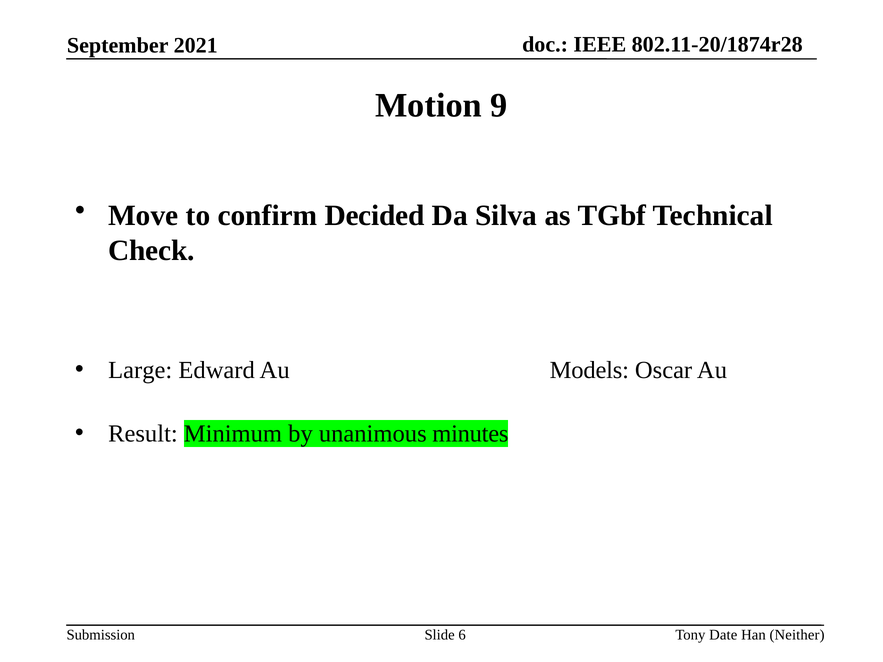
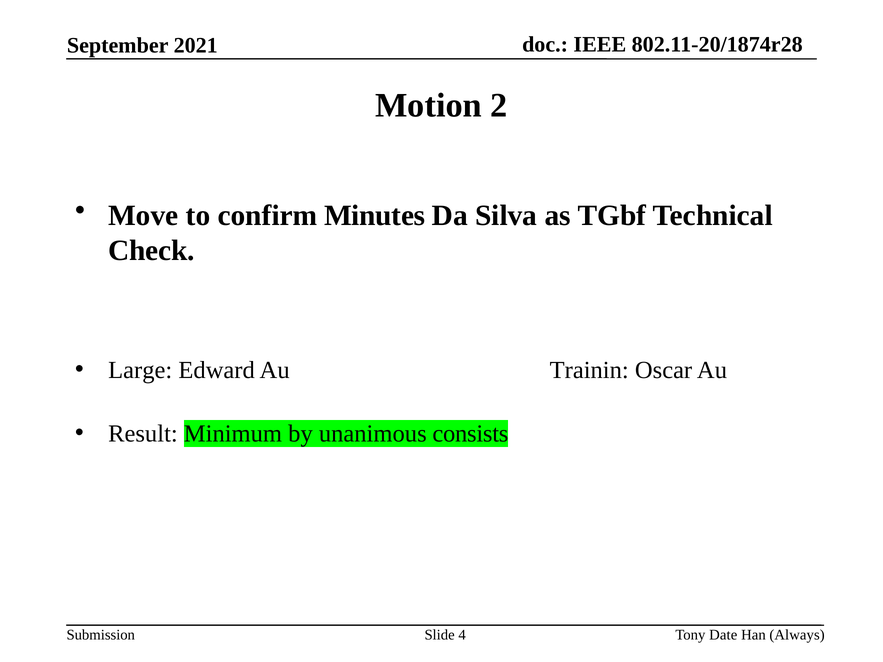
9: 9 -> 2
Decided: Decided -> Minutes
Models: Models -> Trainin
minutes: minutes -> consists
6: 6 -> 4
Neither: Neither -> Always
